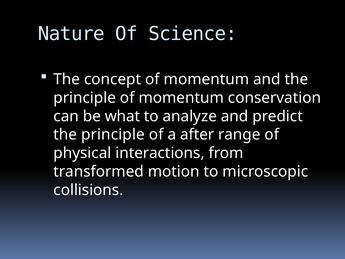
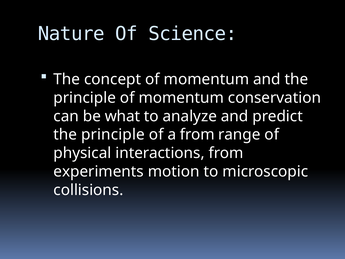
a after: after -> from
transformed: transformed -> experiments
